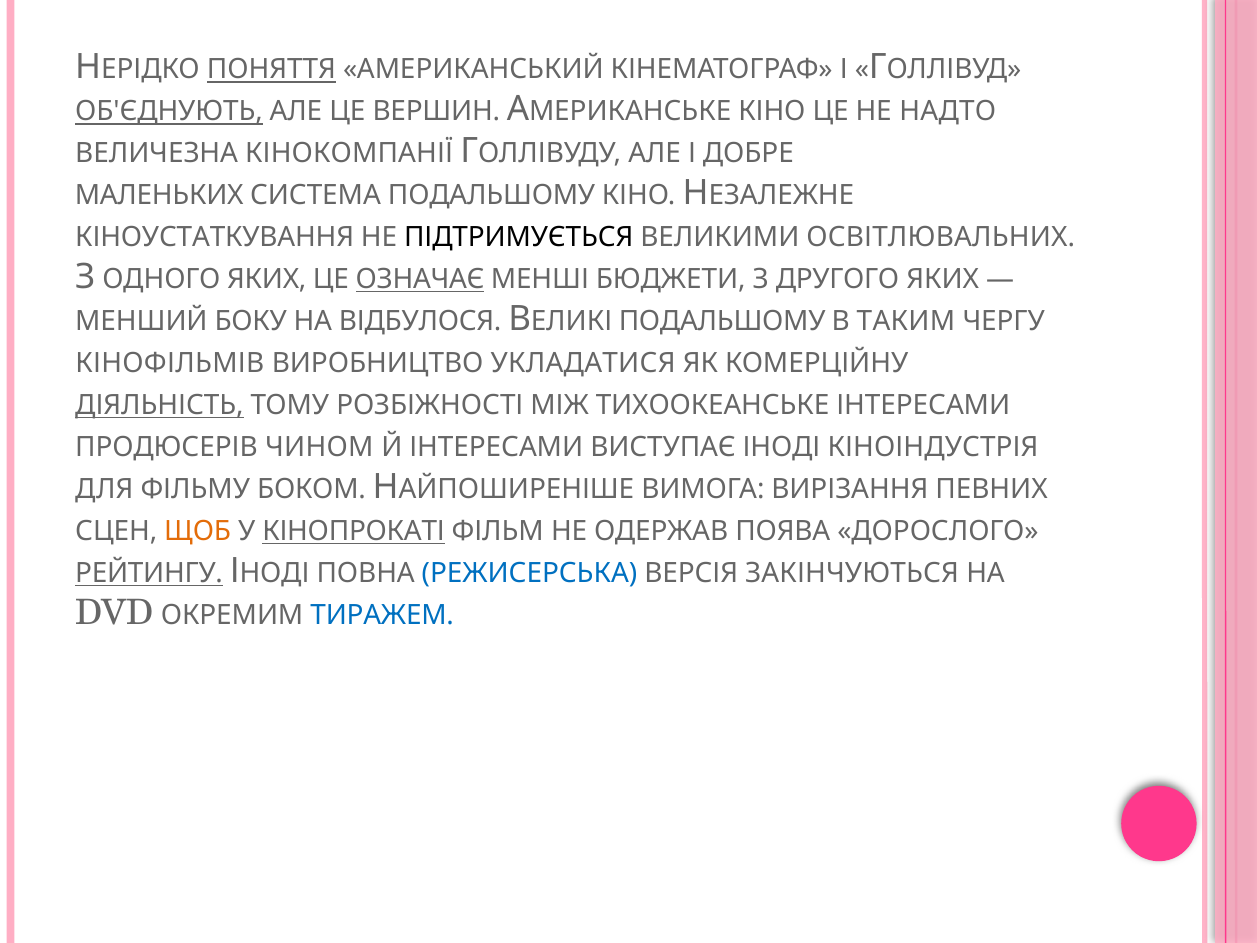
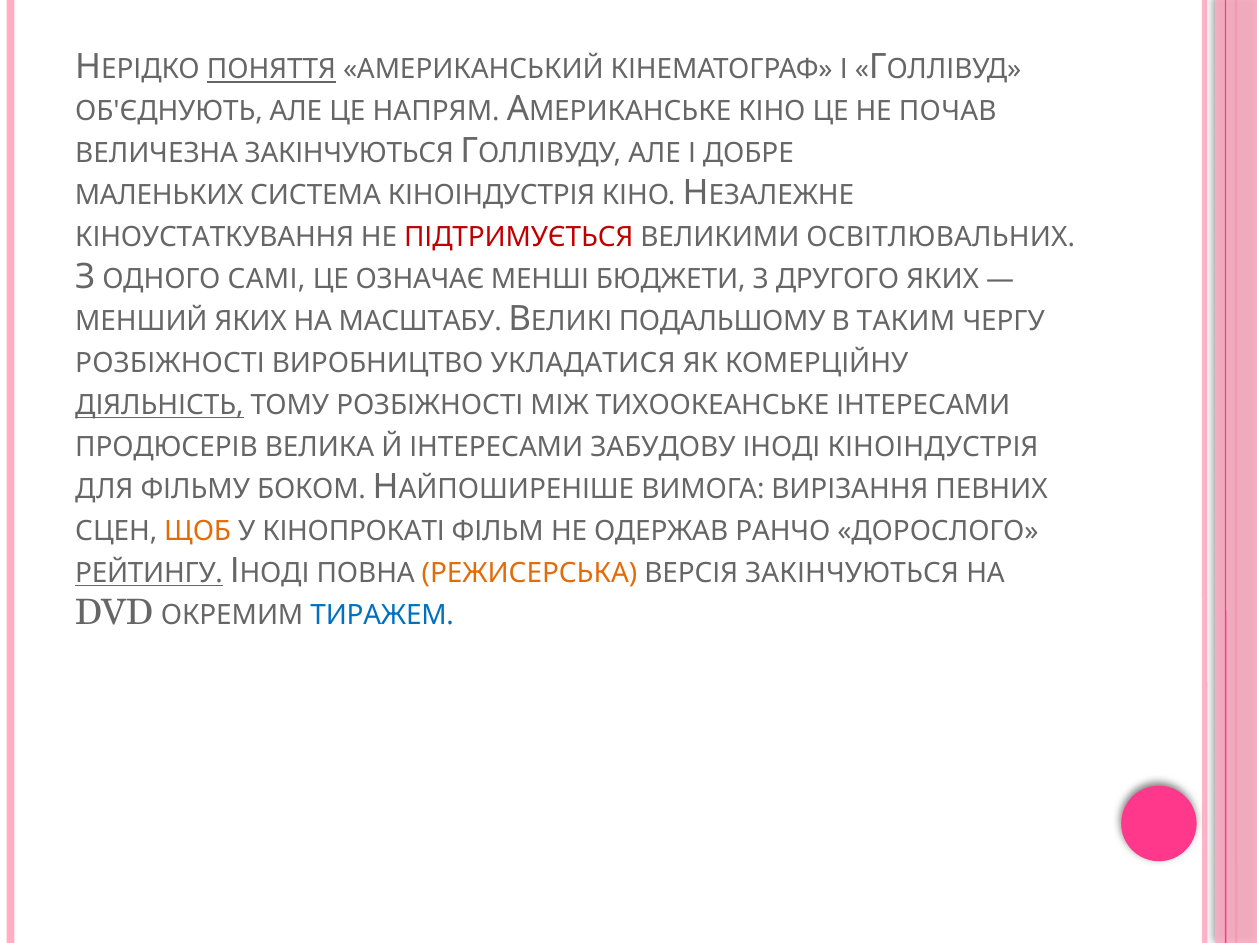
ОБ'ЄДНУЮТЬ underline: present -> none
ВЕРШИН: ВЕРШИН -> НАПРЯМ
НАДТО: НАДТО -> ПОЧАВ
ВЕЛИЧЕЗНА КІНОКОМПАНІЇ: КІНОКОМПАНІЇ -> ЗАКІНЧУЮТЬСЯ
СИСТЕМА ПОДАЛЬШОМУ: ПОДАЛЬШОМУ -> КІНОІНДУСТРІЯ
ПІДТРИМУЄТЬСЯ colour: black -> red
ОДНОГО ЯКИХ: ЯКИХ -> САМІ
ОЗНАЧАЄ underline: present -> none
МЕНШИЙ БОКУ: БОКУ -> ЯКИХ
ВІДБУЛОСЯ: ВІДБУЛОСЯ -> МАСШТАБУ
КІНОФІЛЬМІВ at (170, 363): КІНОФІЛЬМІВ -> РОЗБІЖНОСТІ
ЧИНОМ: ЧИНОМ -> ВЕЛИКА
ВИСТУПАЄ: ВИСТУПАЄ -> ЗАБУДОВУ
КІНОПРОКАТІ underline: present -> none
ПОЯВА: ПОЯВА -> РАНЧО
РЕЖИСЕРСЬКА colour: blue -> orange
